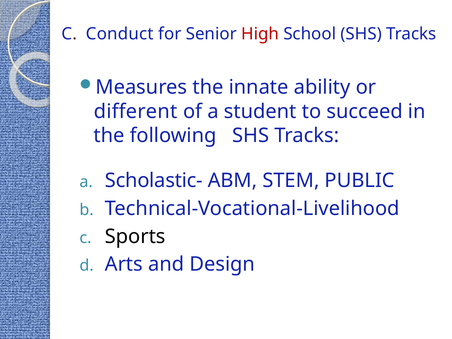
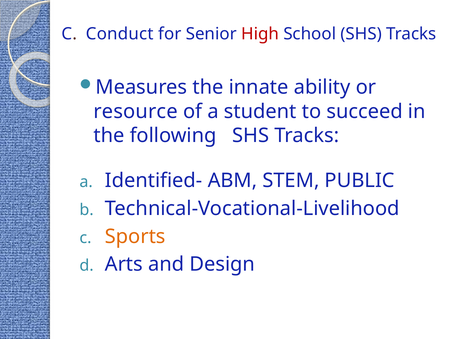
different: different -> resource
Scholastic-: Scholastic- -> Identified-
Sports colour: black -> orange
